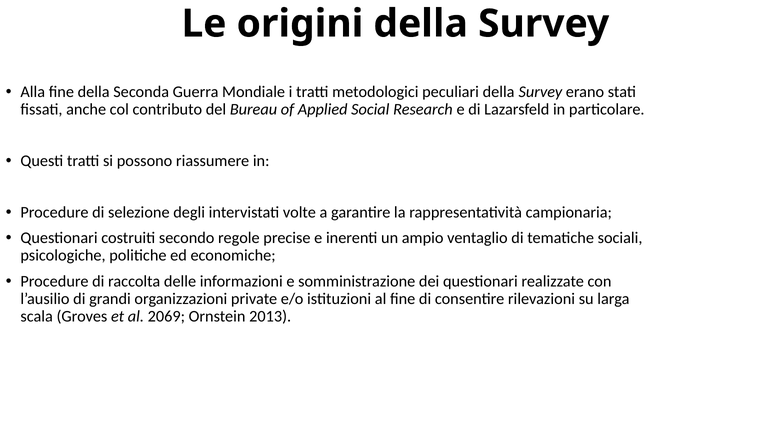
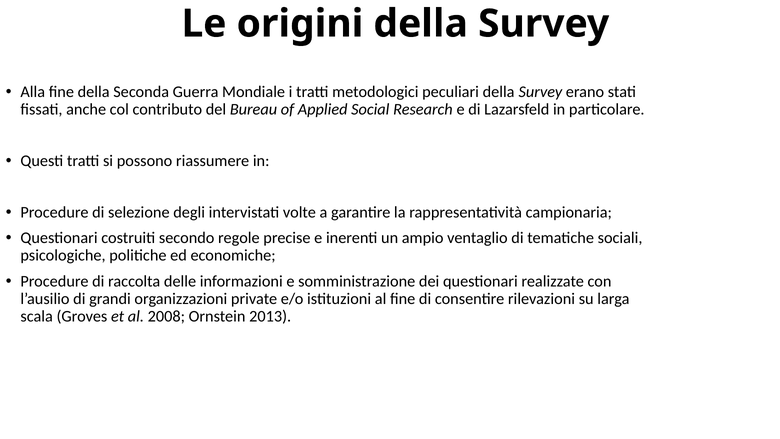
2069: 2069 -> 2008
